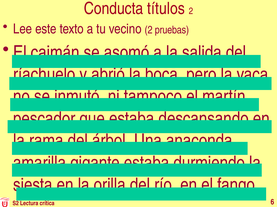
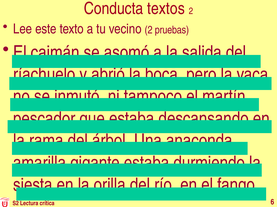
títulos: títulos -> textos
